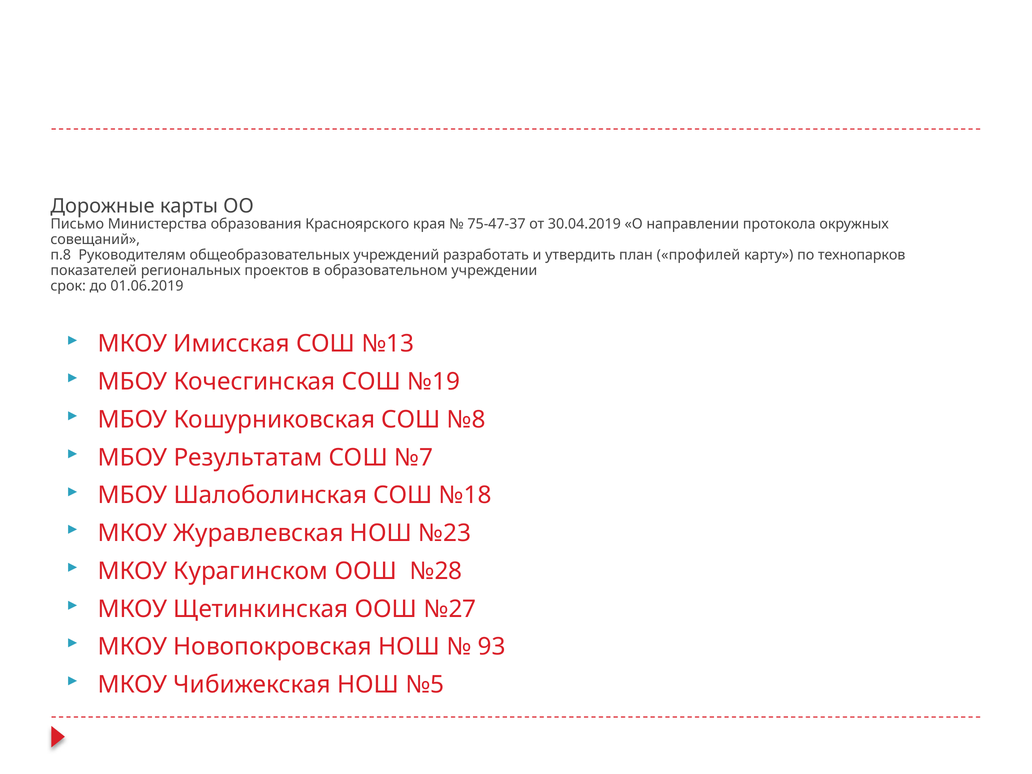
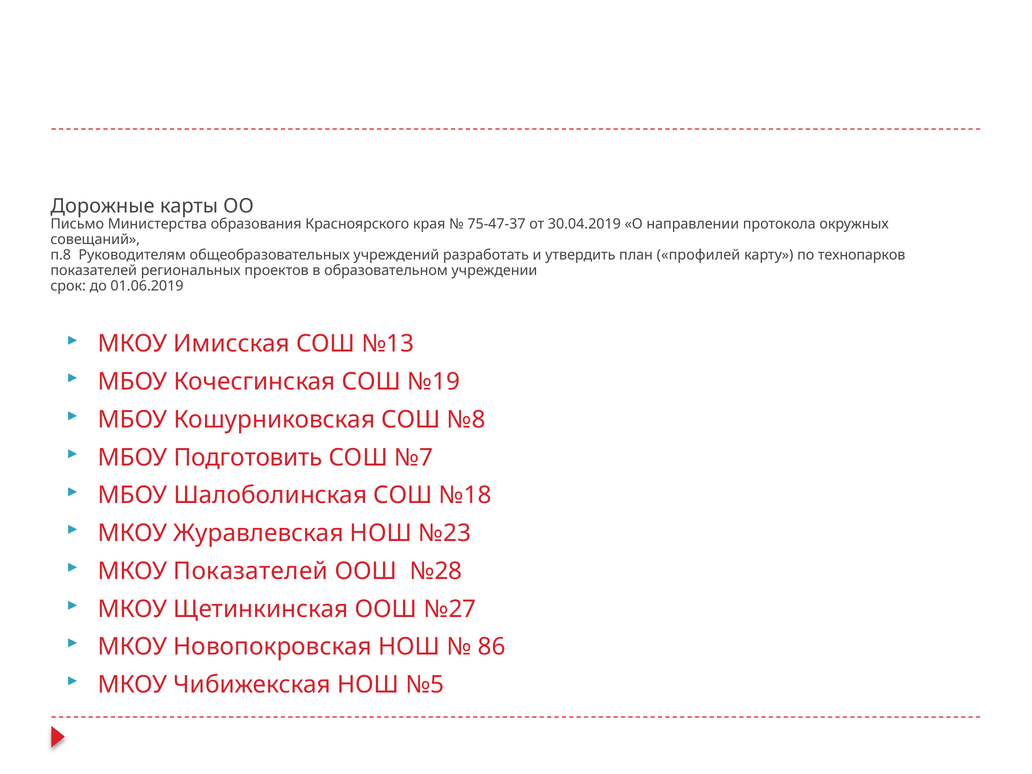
Результатам: Результатам -> Подготовить
МКОУ Курагинском: Курагинском -> Показателей
93: 93 -> 86
